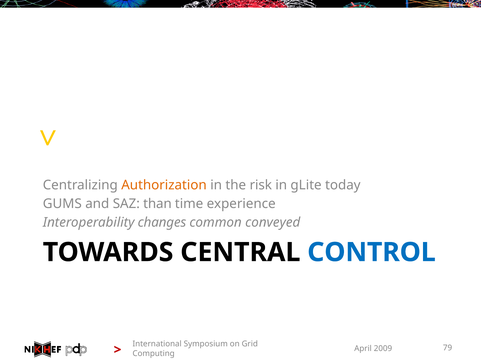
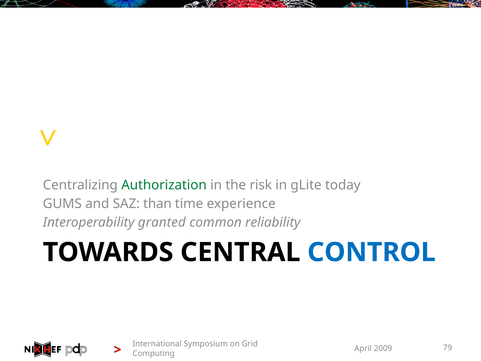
Authorization colour: orange -> green
changes: changes -> granted
conveyed: conveyed -> reliability
